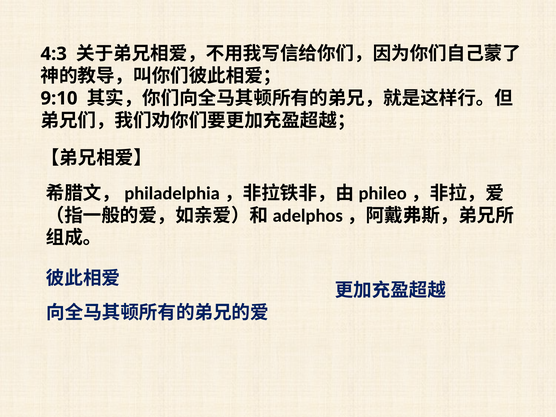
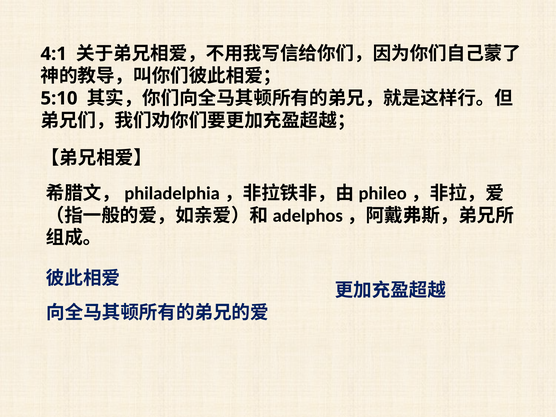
4:3: 4:3 -> 4:1
9:10: 9:10 -> 5:10
